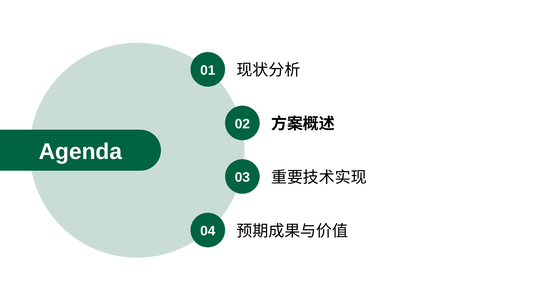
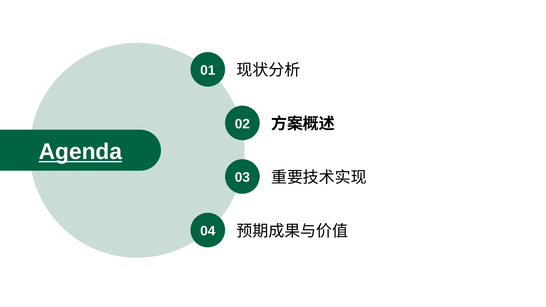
Agenda underline: none -> present
